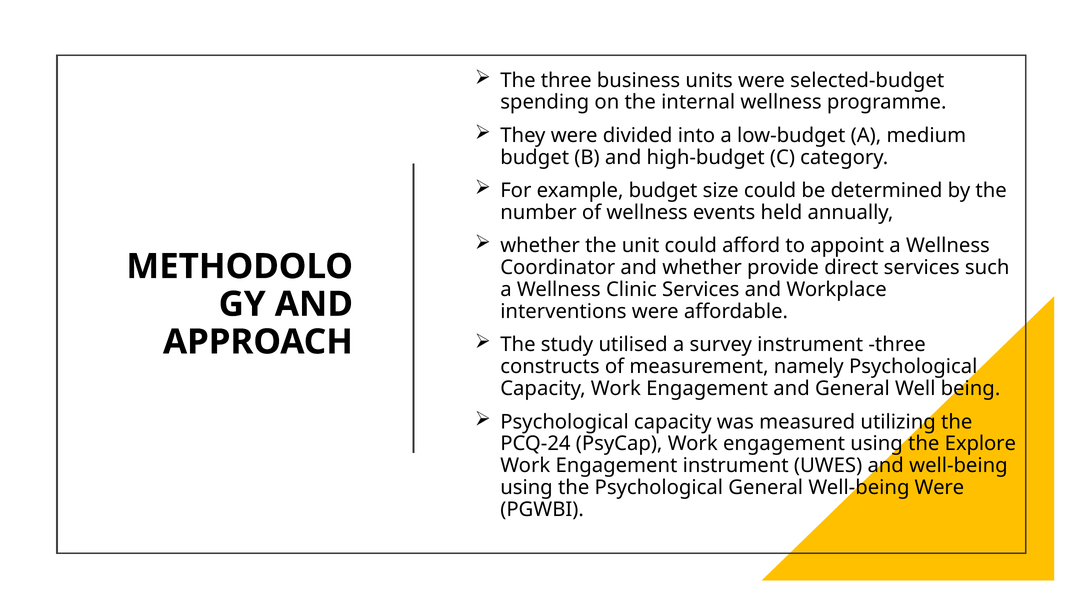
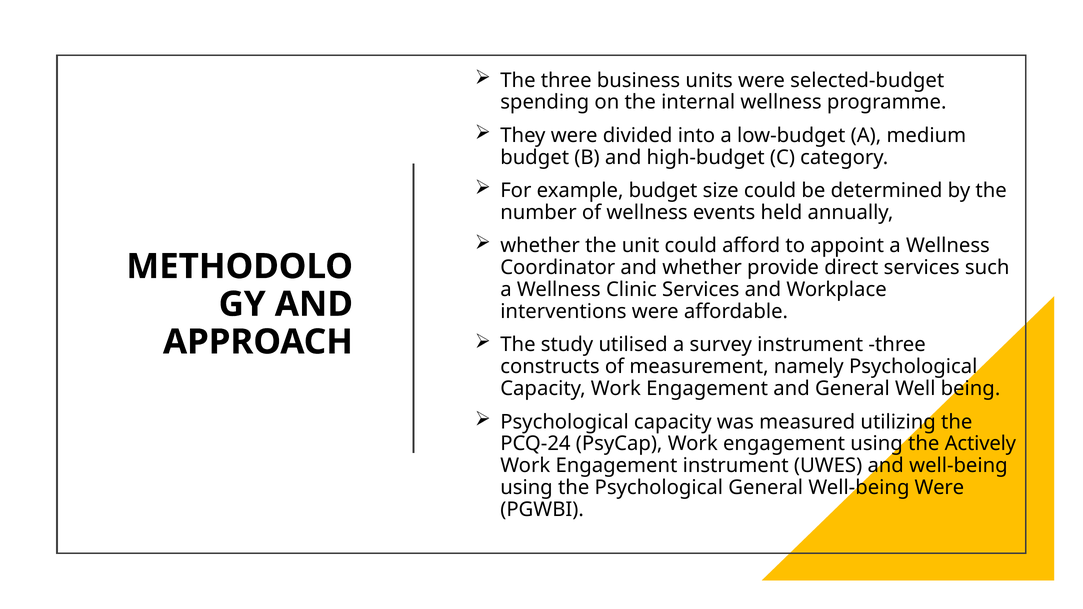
Explore: Explore -> Actively
